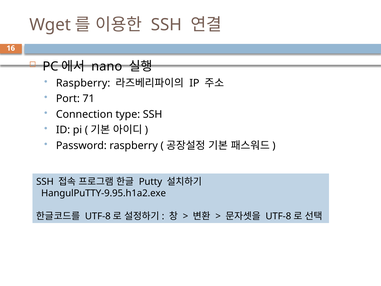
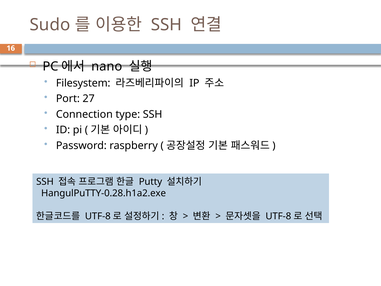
Wget: Wget -> Sudo
Raspberry at (83, 83): Raspberry -> Filesystem
71: 71 -> 27
HangulPuTTY-9.95.h1a2.exe: HangulPuTTY-9.95.h1a2.exe -> HangulPuTTY-0.28.h1a2.exe
